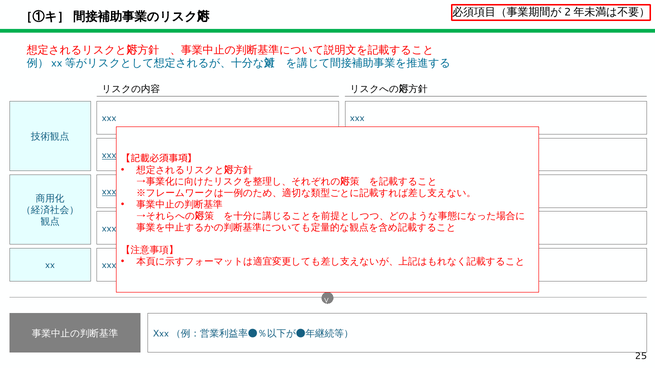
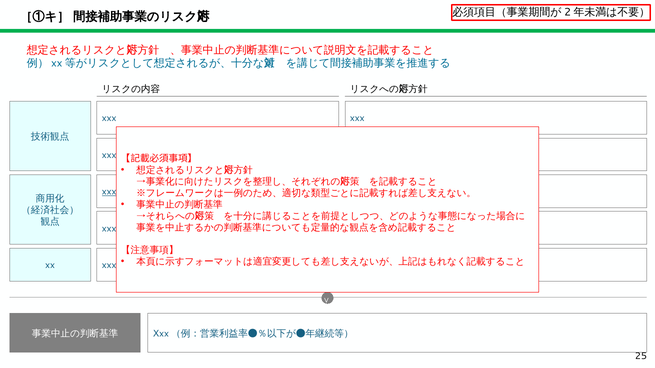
xxx at (109, 155) underline: present -> none
